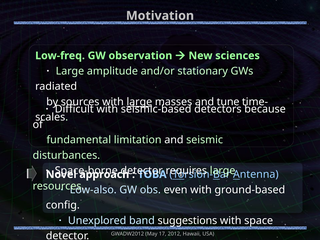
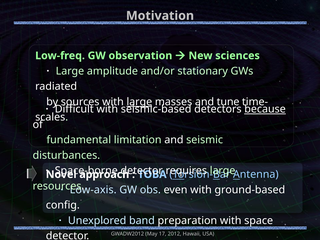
because underline: none -> present
Low-also: Low-also -> Low-axis
suggestions: suggestions -> preparation
